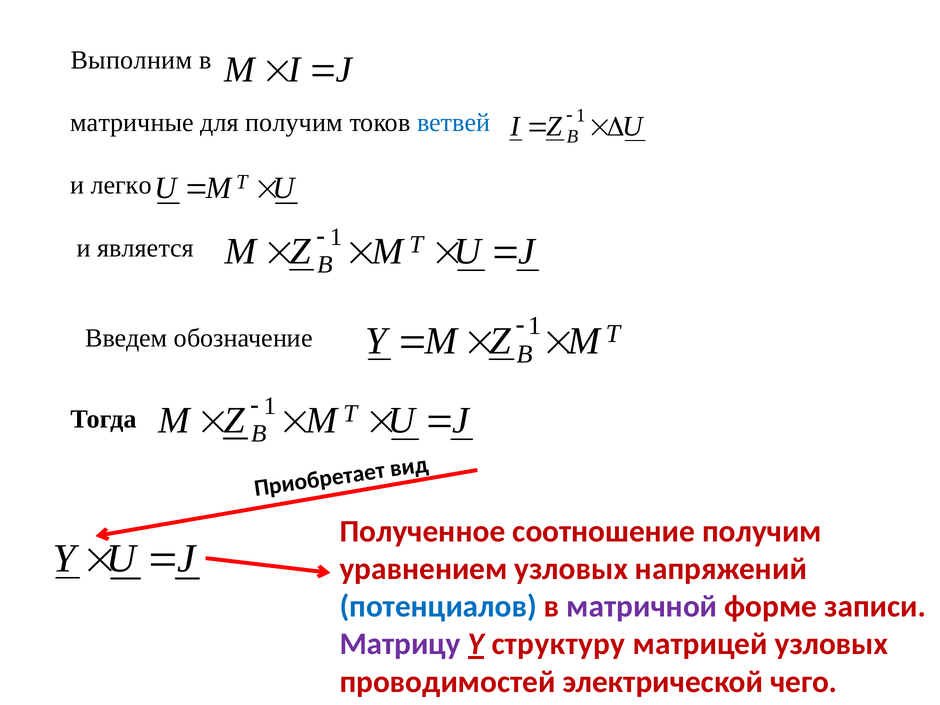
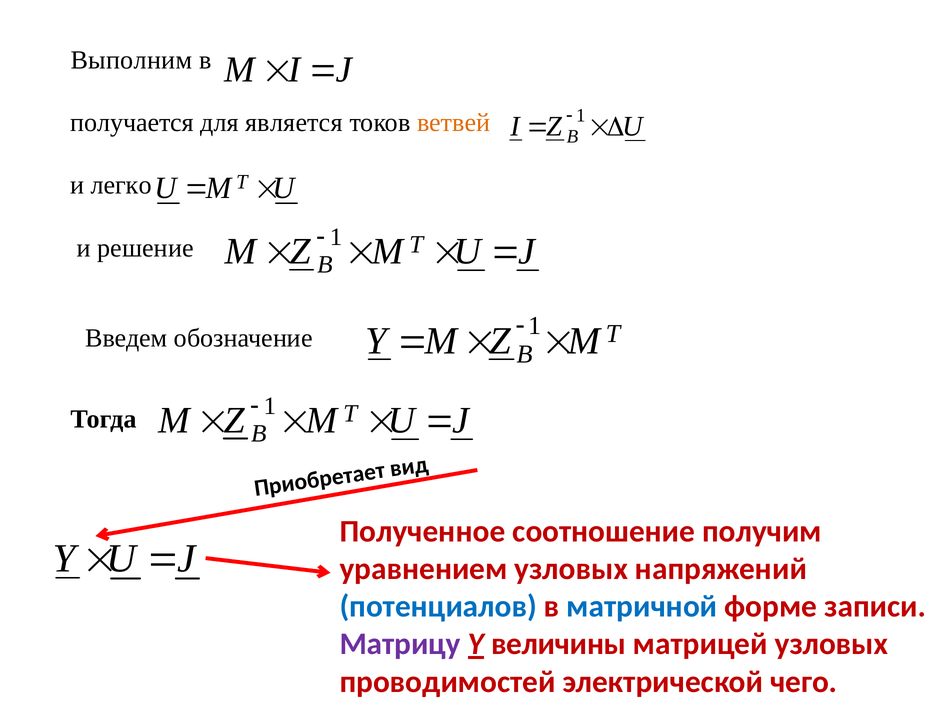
матричные: матричные -> получается
для получим: получим -> является
ветвей colour: blue -> orange
является: является -> решение
матричной colour: purple -> blue
структуру: структуру -> величины
